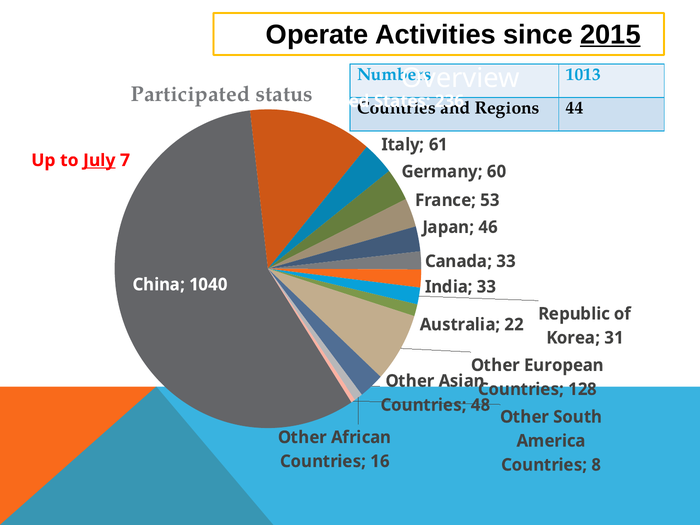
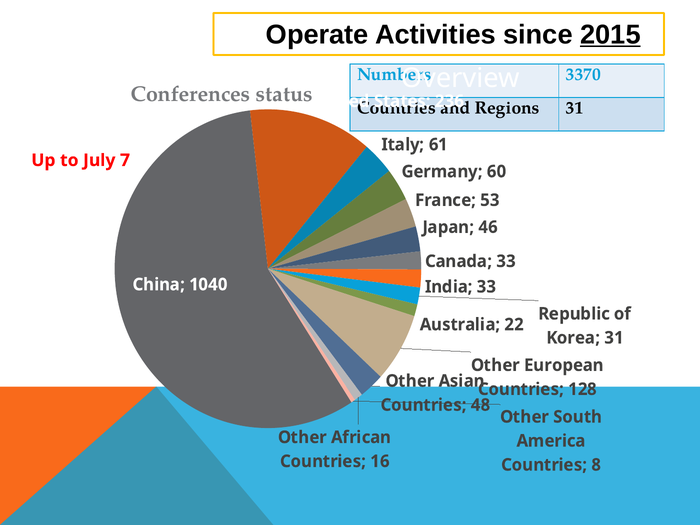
1013: 1013 -> 3370
Participated: Participated -> Conferences
Regions 44: 44 -> 31
July underline: present -> none
